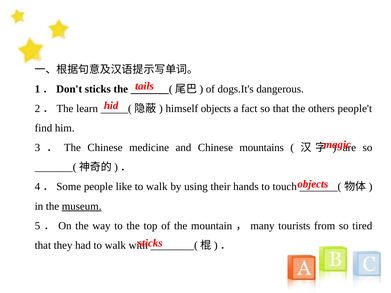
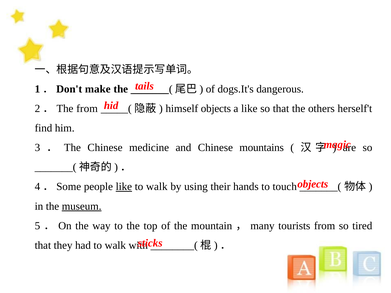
1．Don't sticks: sticks -> make
The learn: learn -> from
a fact: fact -> like
people't: people't -> herself't
like at (124, 187) underline: none -> present
